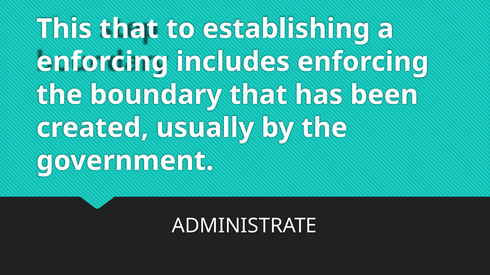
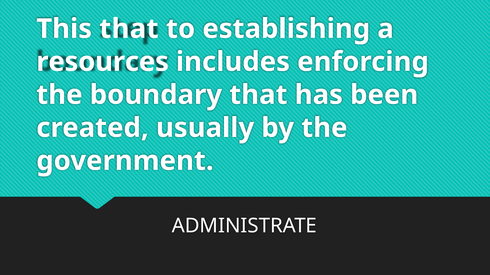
enforcing at (102, 62): enforcing -> resources
